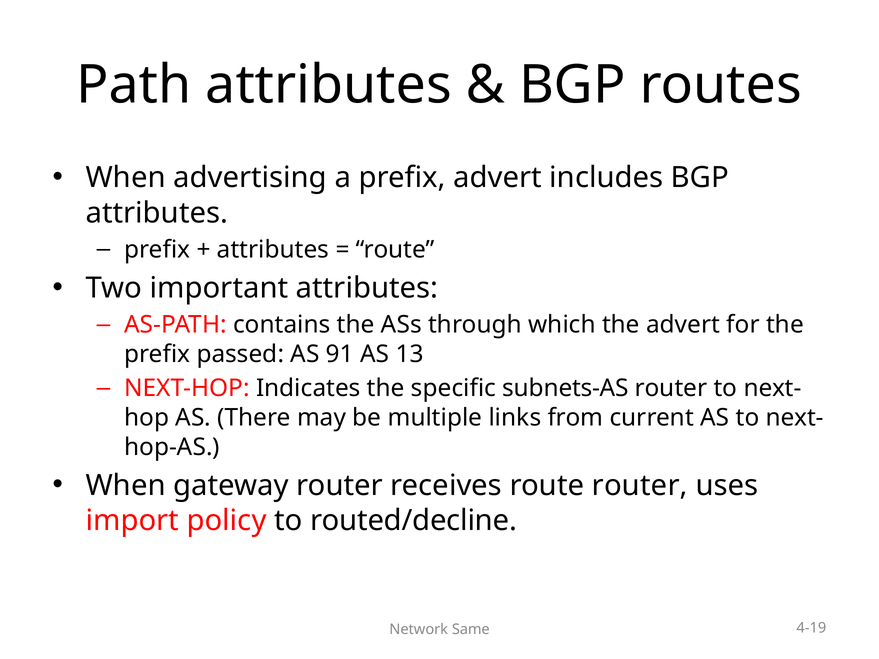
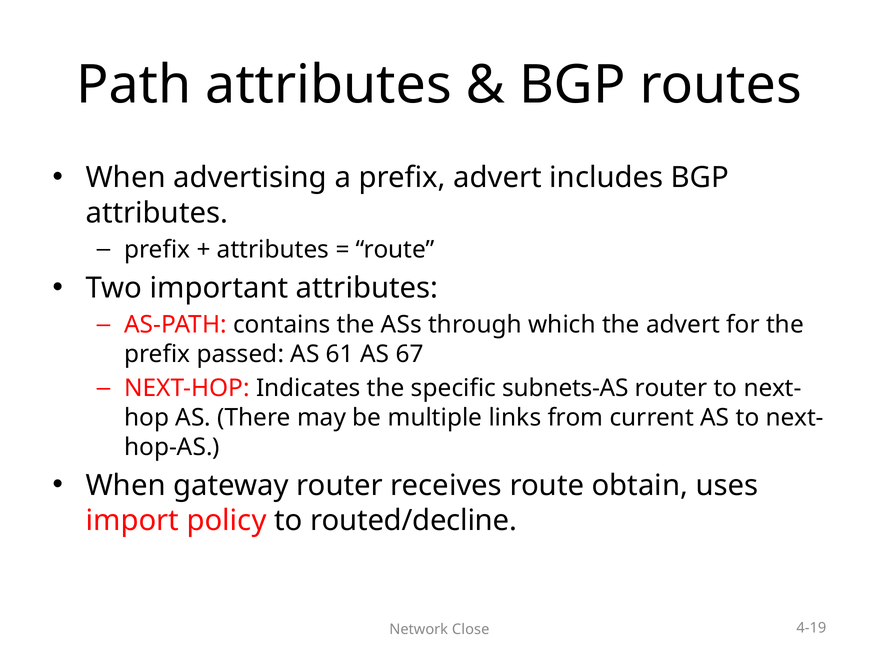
91: 91 -> 61
13: 13 -> 67
route router: router -> obtain
Same: Same -> Close
